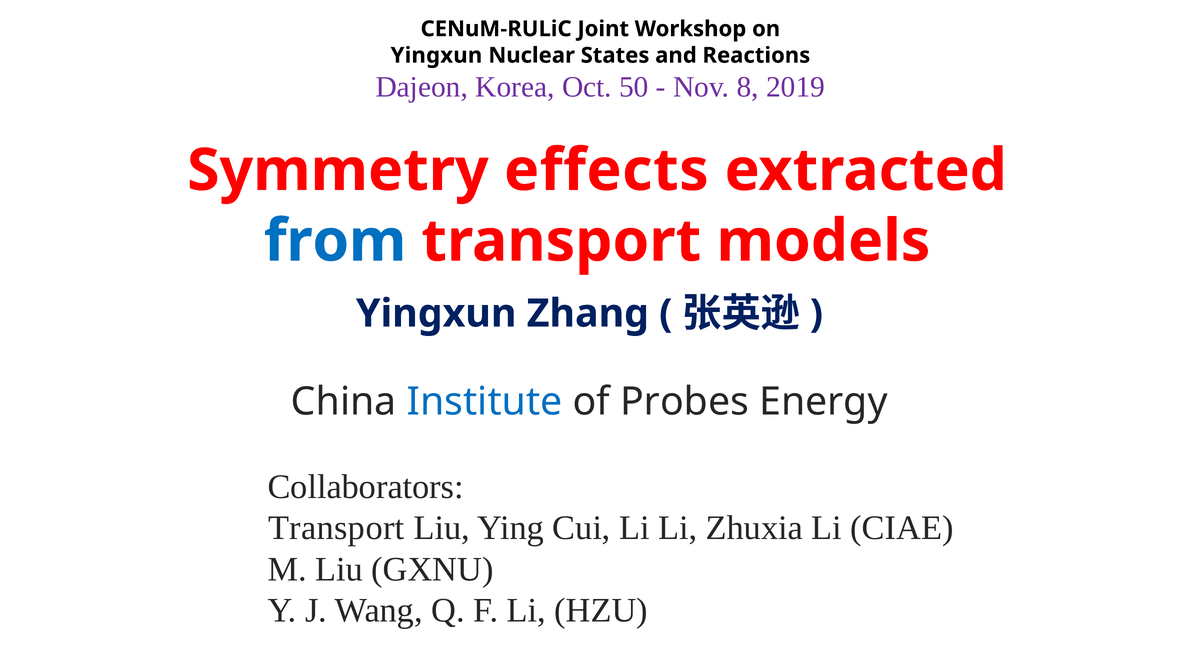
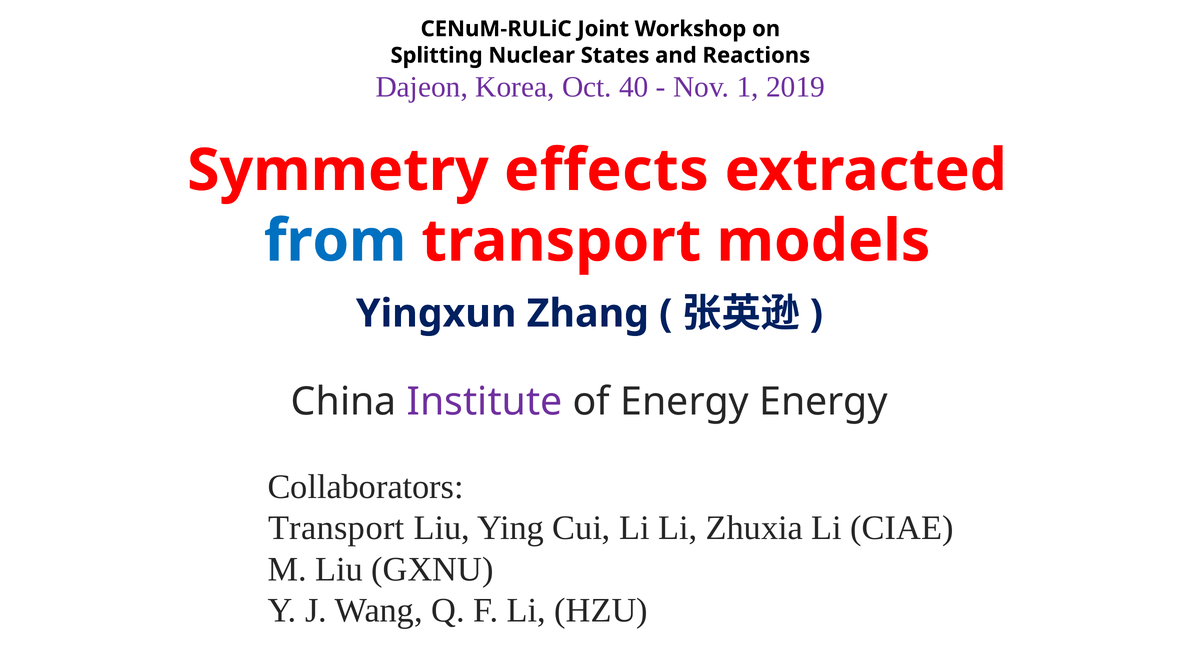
Yingxun at (436, 55): Yingxun -> Splitting
50: 50 -> 40
8: 8 -> 1
Institute colour: blue -> purple
of Probes: Probes -> Energy
